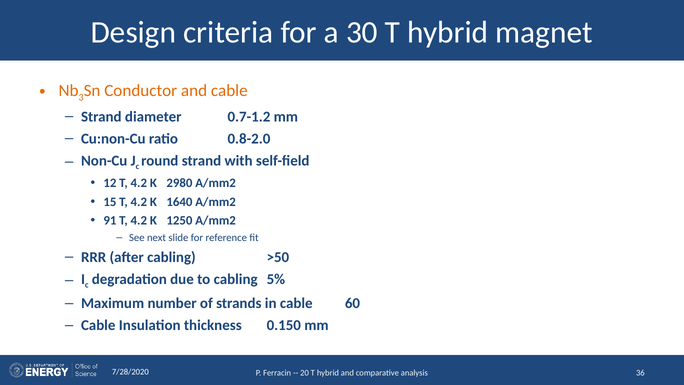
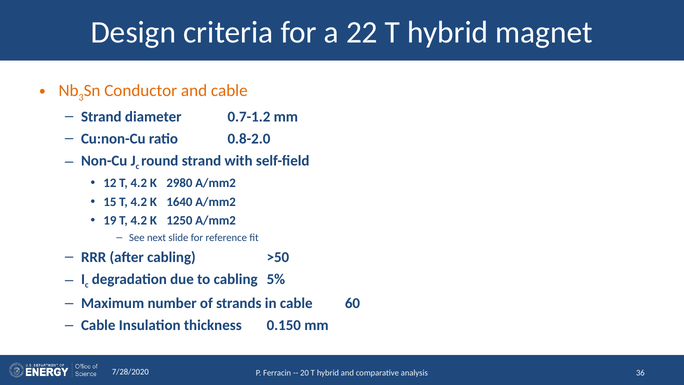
30: 30 -> 22
91: 91 -> 19
